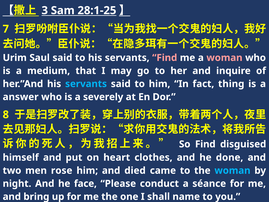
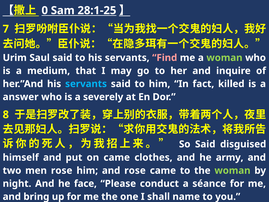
3: 3 -> 0
woman at (224, 58) colour: pink -> light green
thing: thing -> killed
So Find: Find -> Said
on heart: heart -> came
done: done -> army
and died: died -> rose
woman at (232, 170) colour: light blue -> light green
